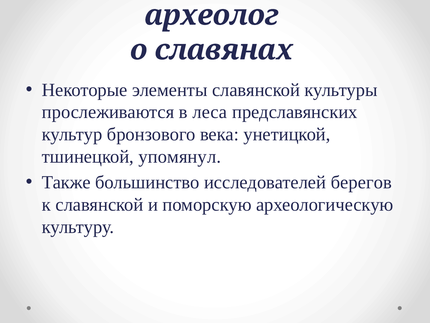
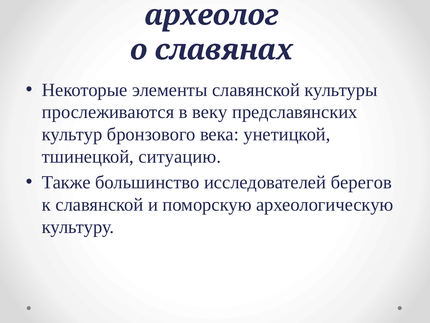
леса: леса -> веку
упомянул: упомянул -> ситуацию
